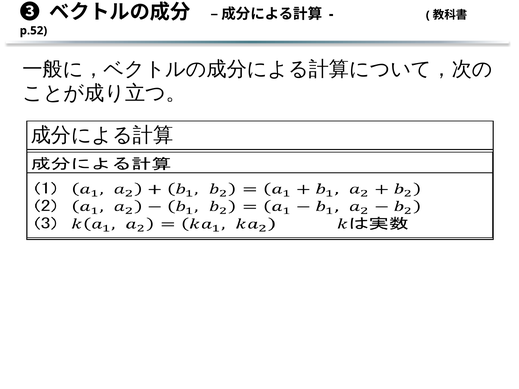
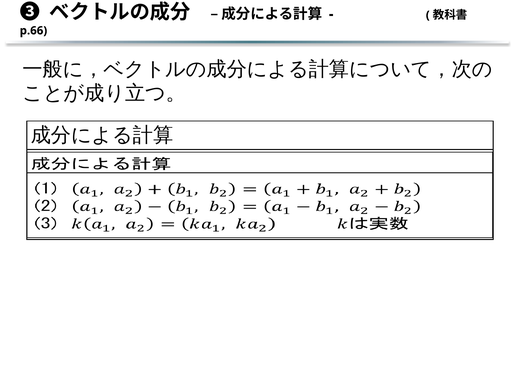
p.52: p.52 -> p.66
